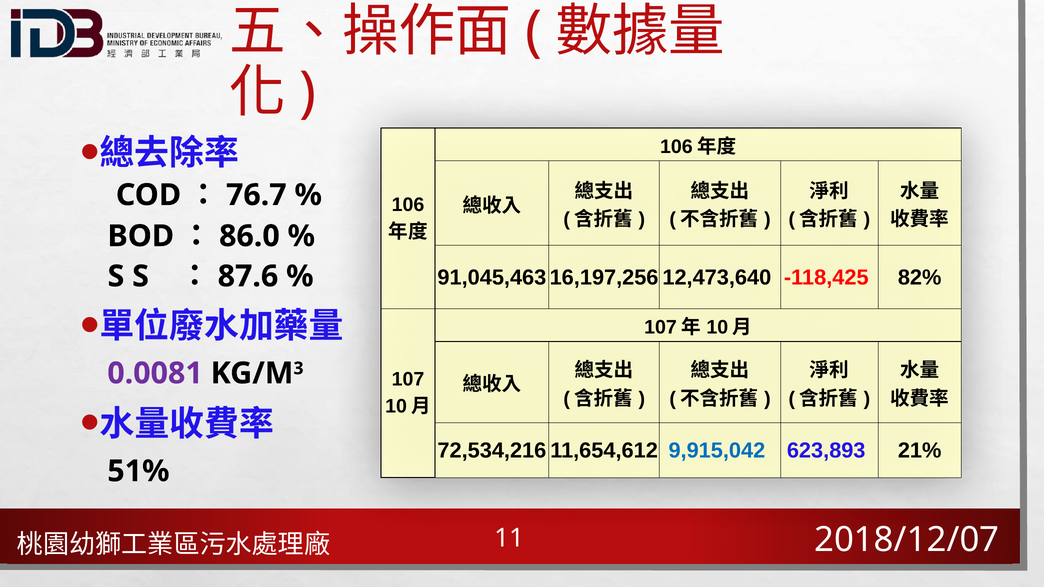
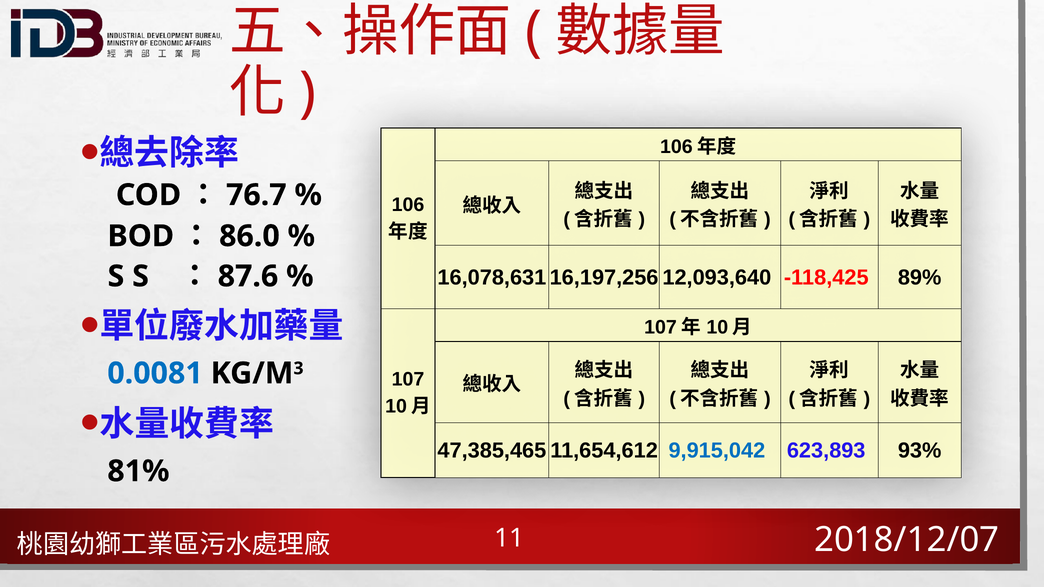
91,045,463: 91,045,463 -> 16,078,631
12,473,640: 12,473,640 -> 12,093,640
82%: 82% -> 89%
0.0081 colour: purple -> blue
72,534,216: 72,534,216 -> 47,385,465
21%: 21% -> 93%
51%: 51% -> 81%
